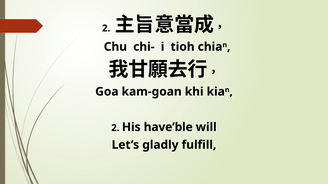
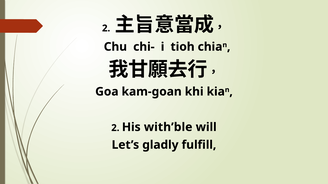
have’ble: have’ble -> with’ble
